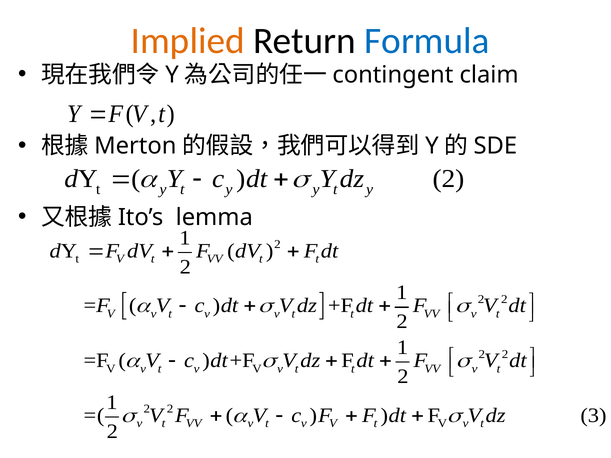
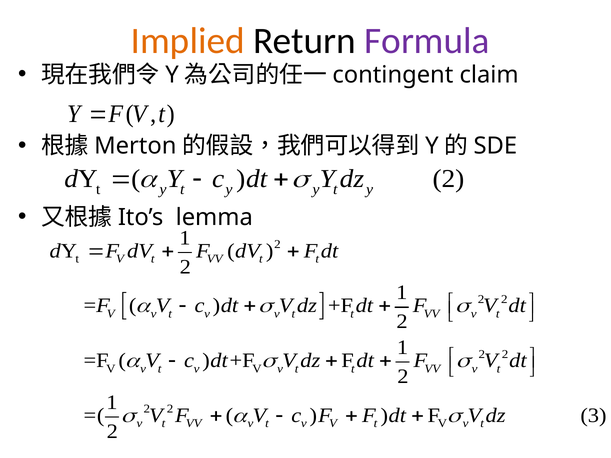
Formula colour: blue -> purple
